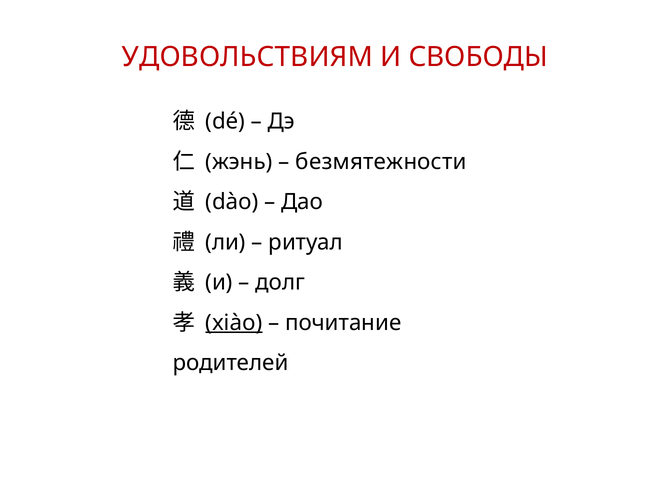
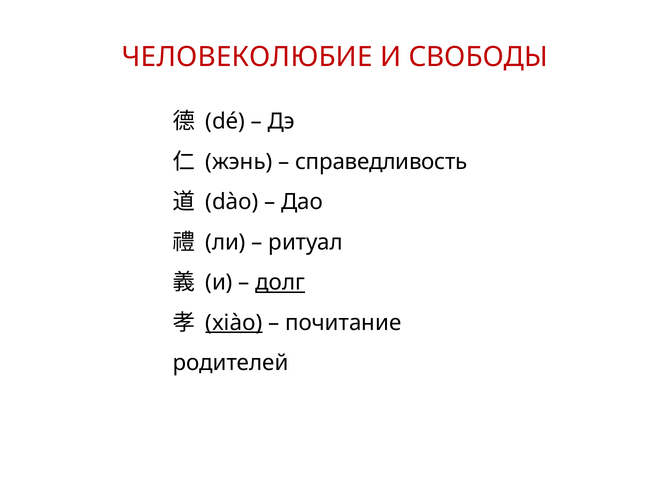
УДОВОЛЬСТВИЯМ: УДОВОЛЬСТВИЯМ -> ЧЕЛОВЕКОЛЮБИЕ
безмятежности: безмятежности -> справедливость
долг underline: none -> present
